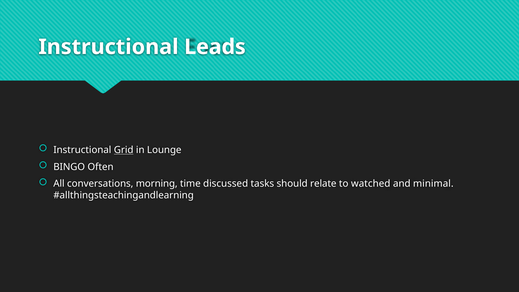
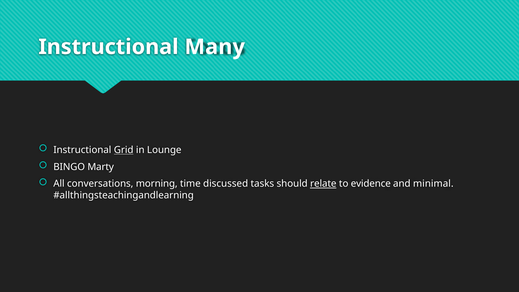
Leads: Leads -> Many
Often: Often -> Marty
relate underline: none -> present
watched: watched -> evidence
